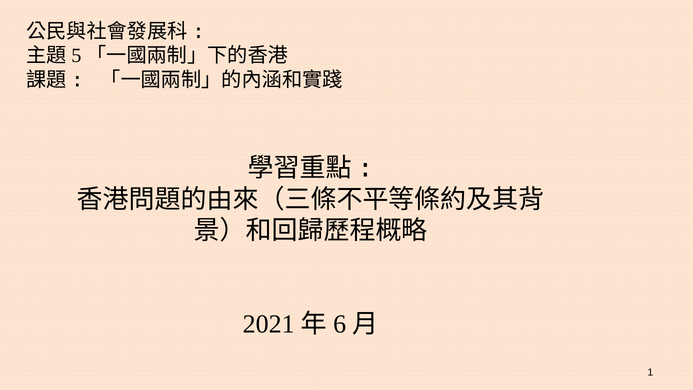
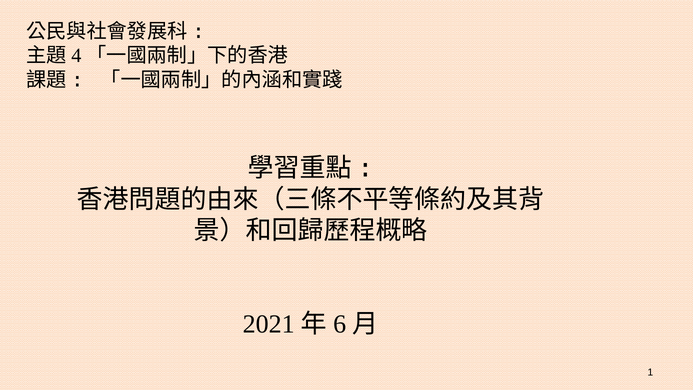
5: 5 -> 4
